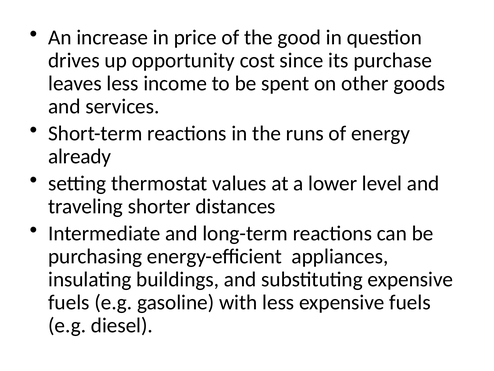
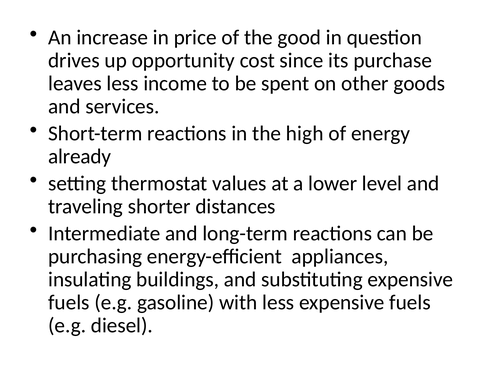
runs: runs -> high
